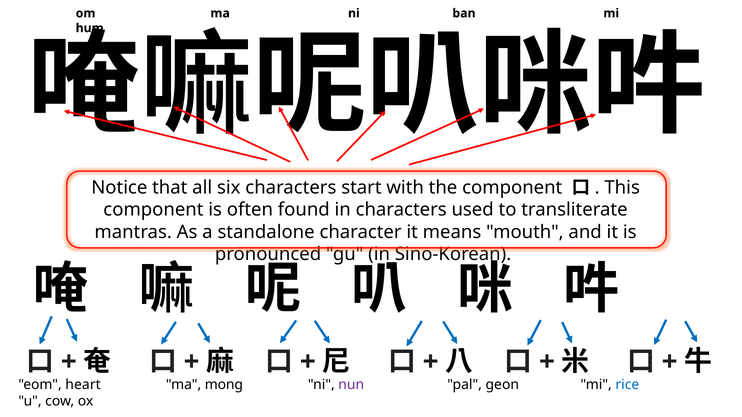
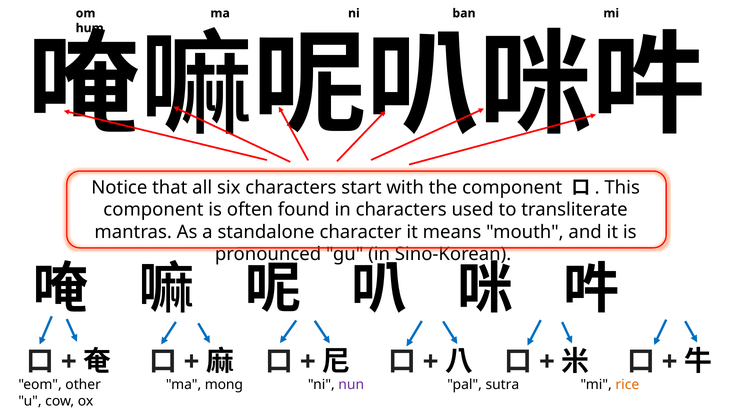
heart: heart -> other
geon: geon -> sutra
rice colour: blue -> orange
